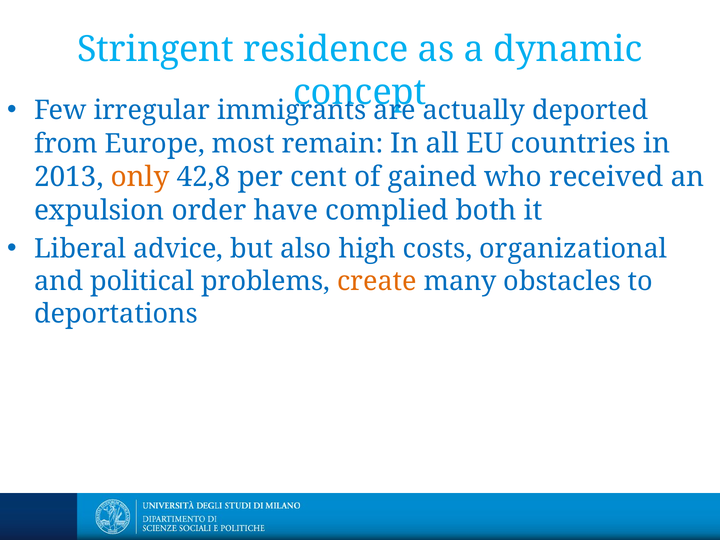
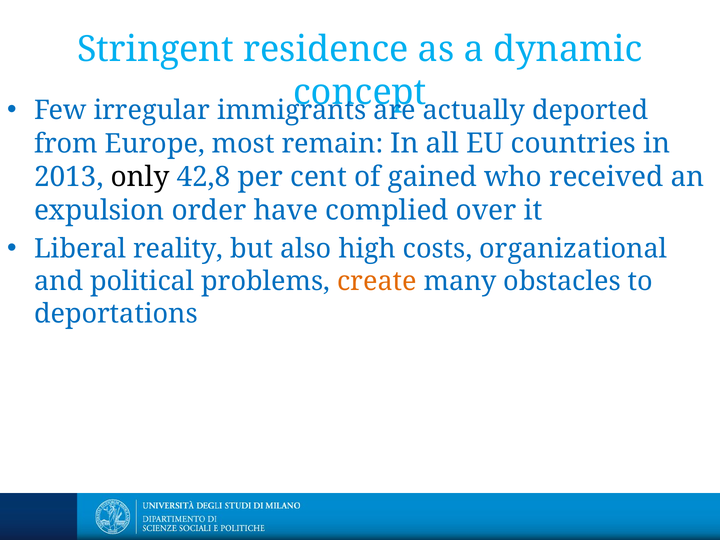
only colour: orange -> black
both: both -> over
advice: advice -> reality
